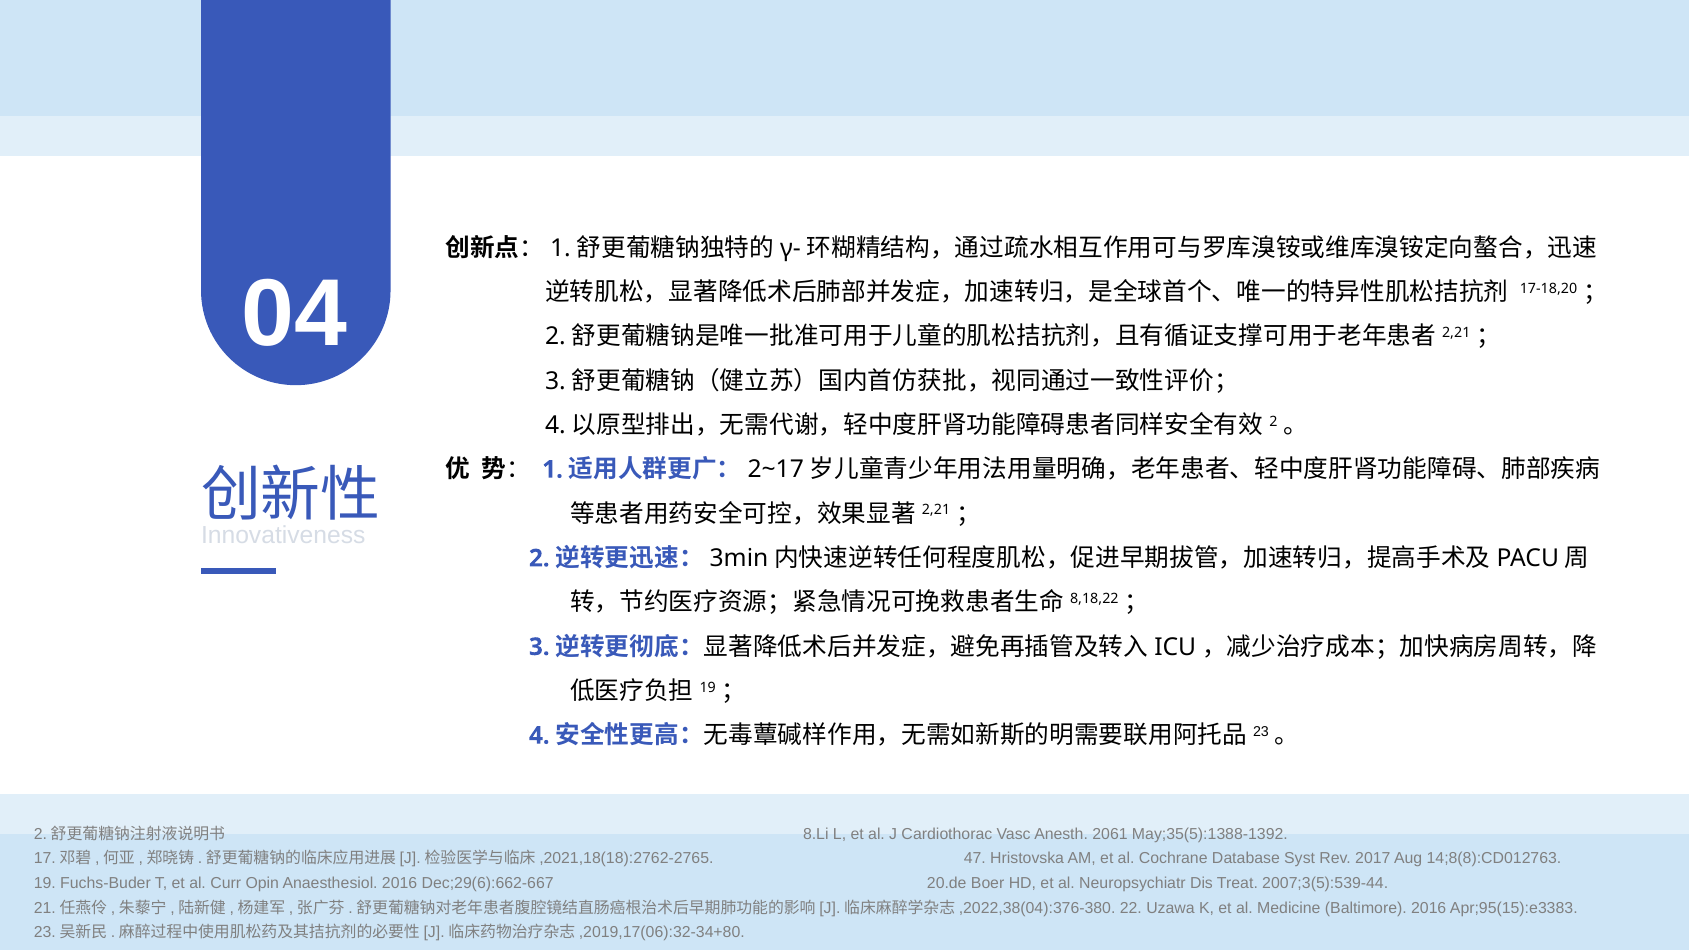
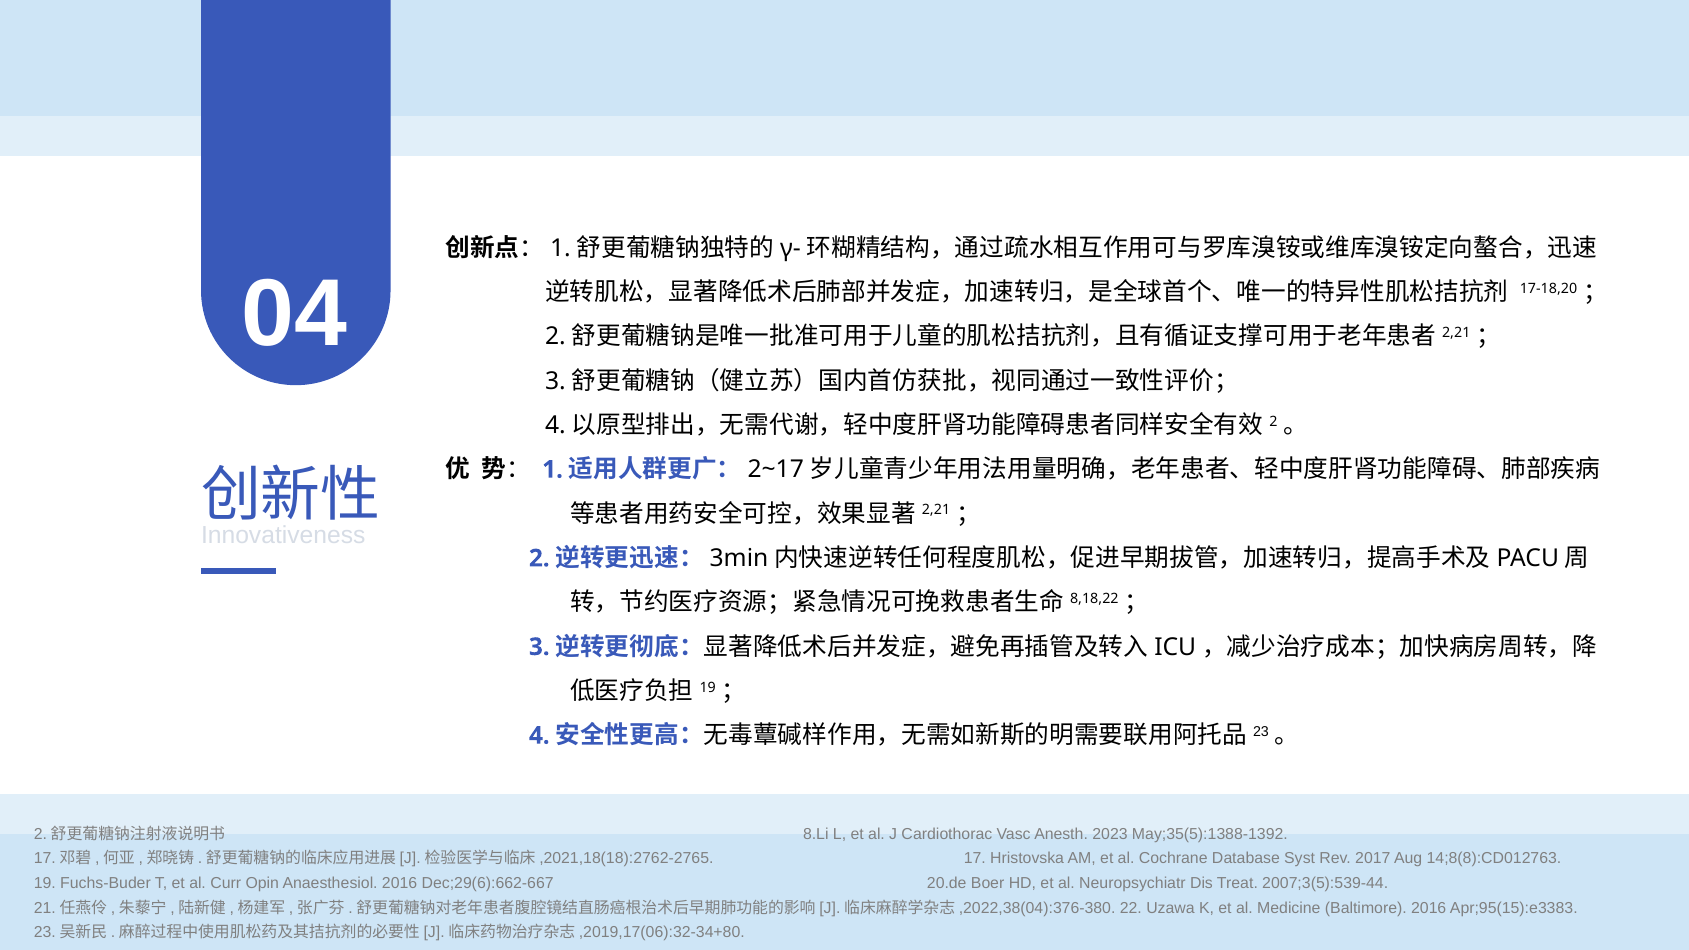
2061: 2061 -> 2023
47: 47 -> 17
